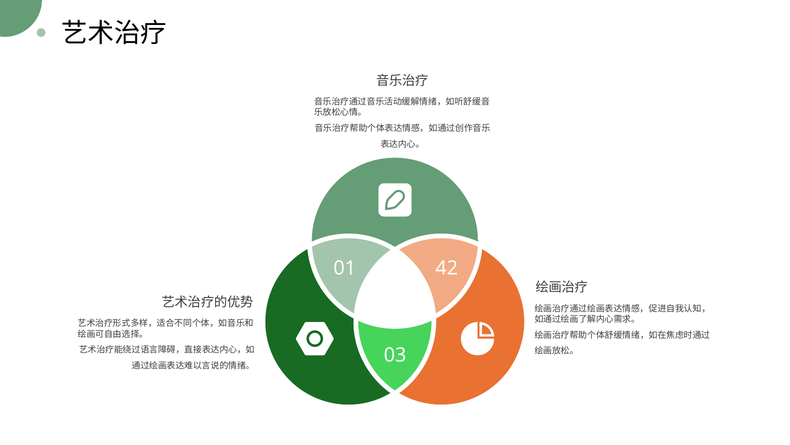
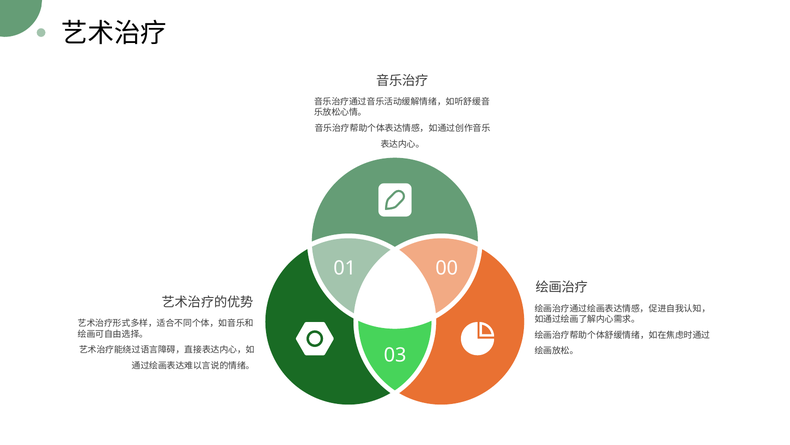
42: 42 -> 00
